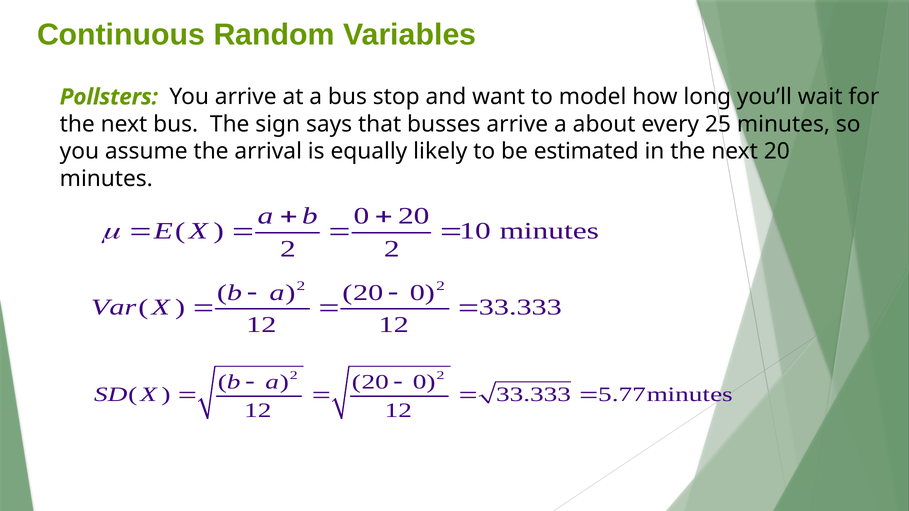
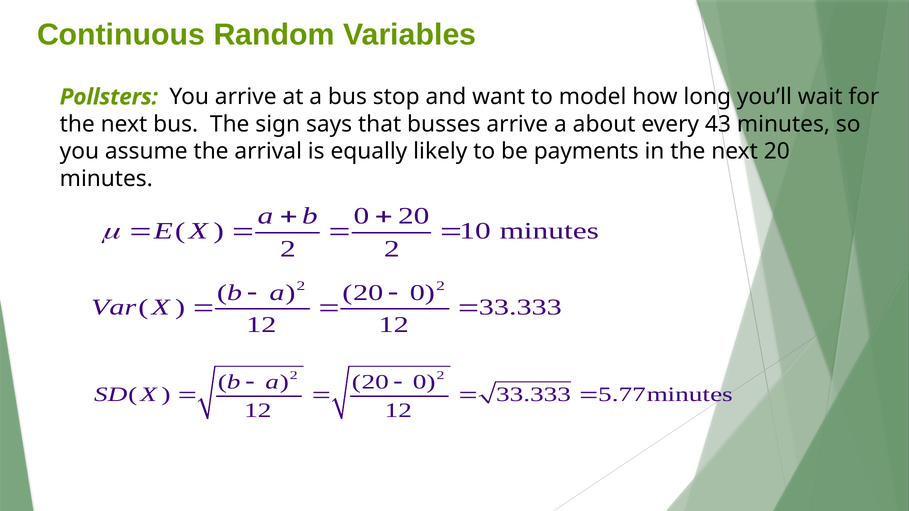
25: 25 -> 43
estimated: estimated -> payments
